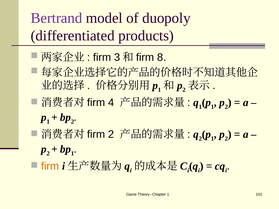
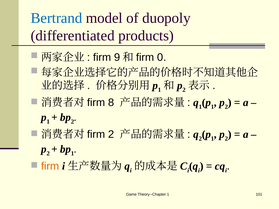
Bertrand colour: purple -> blue
3: 3 -> 9
8: 8 -> 0
4: 4 -> 8
